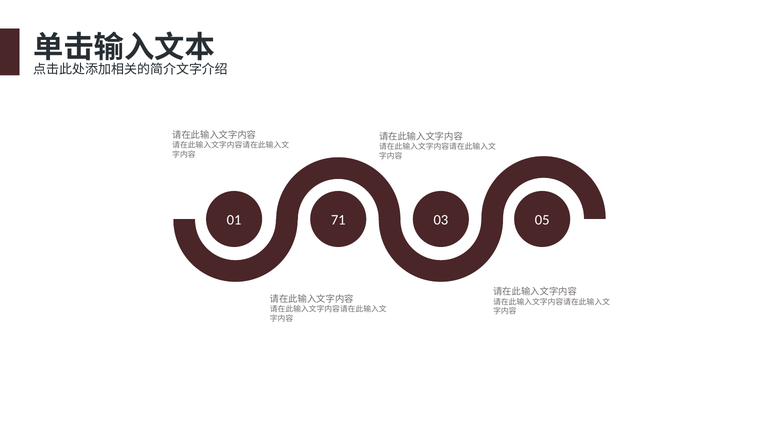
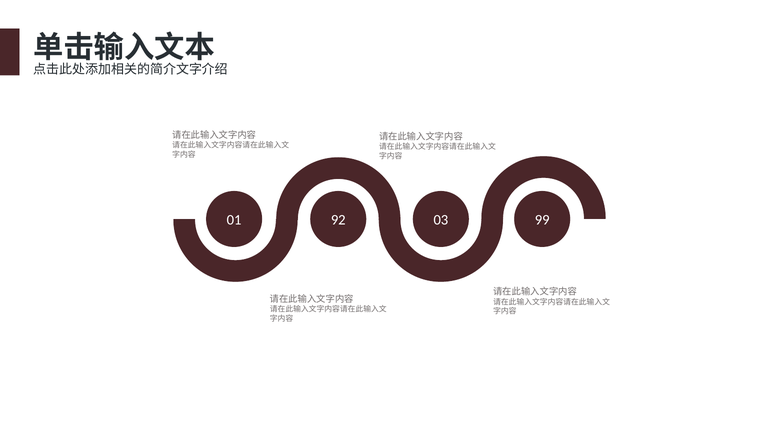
71: 71 -> 92
05: 05 -> 99
